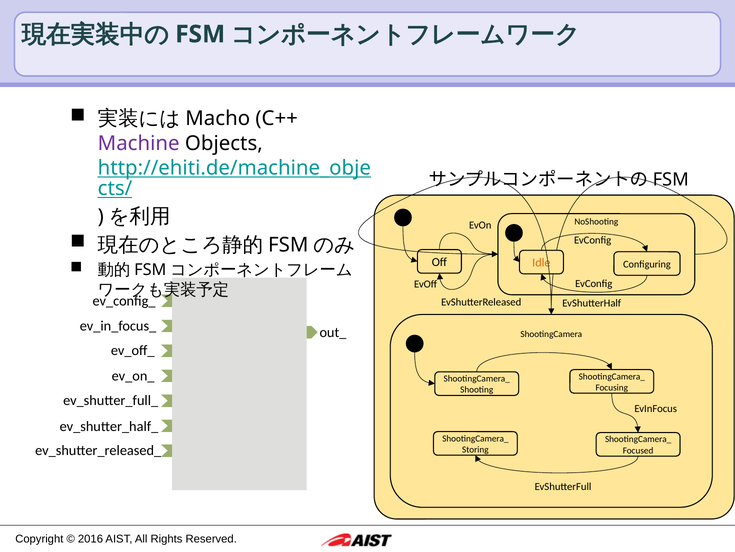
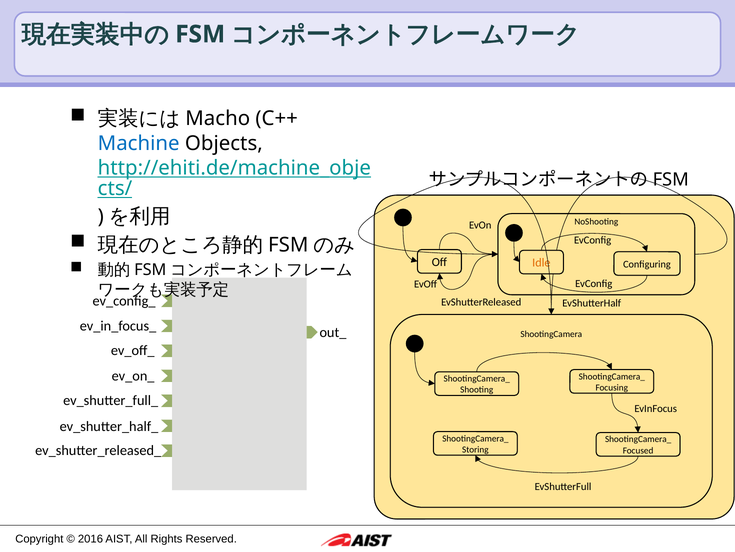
Machine colour: purple -> blue
